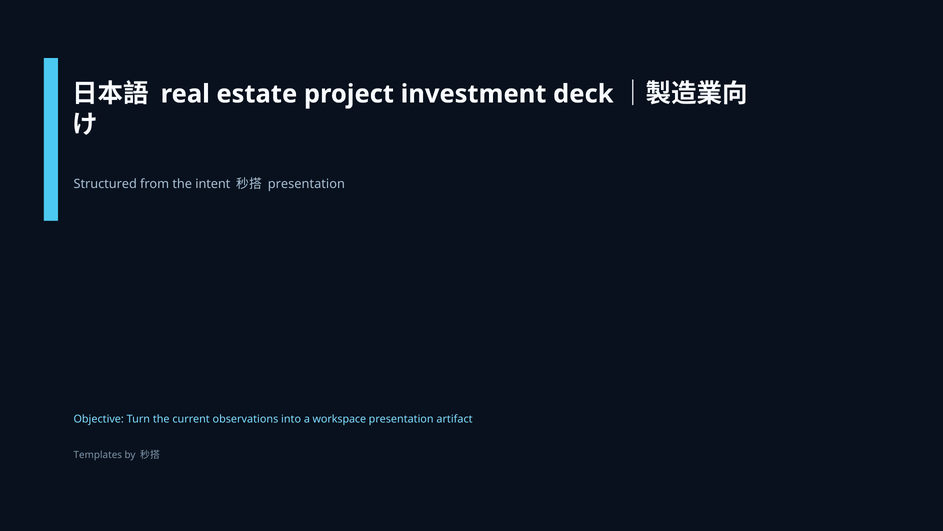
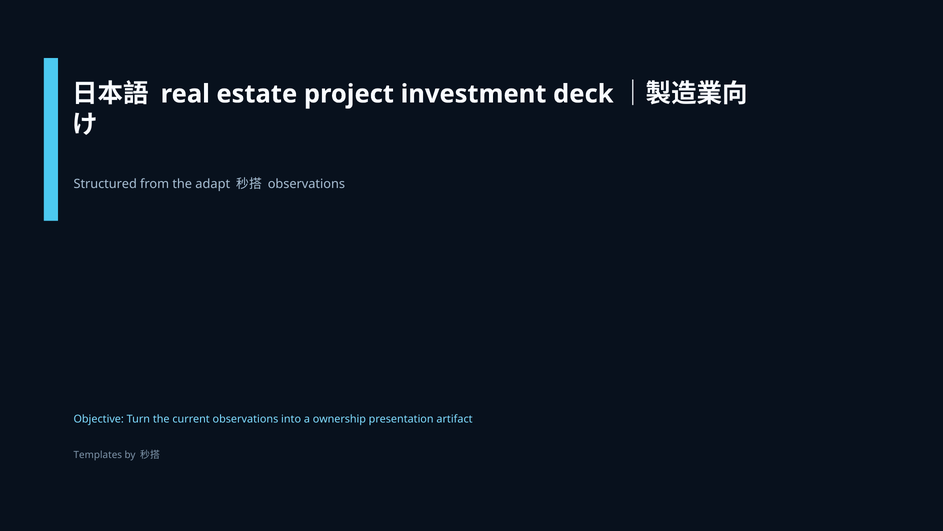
intent: intent -> adapt
presentation at (306, 184): presentation -> observations
workspace: workspace -> ownership
